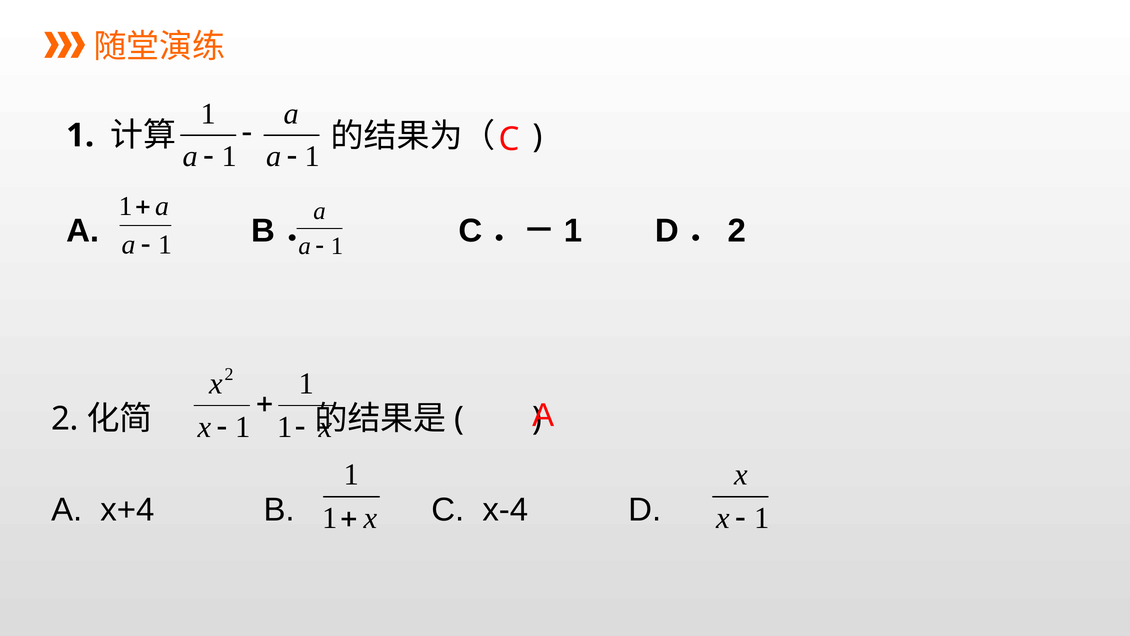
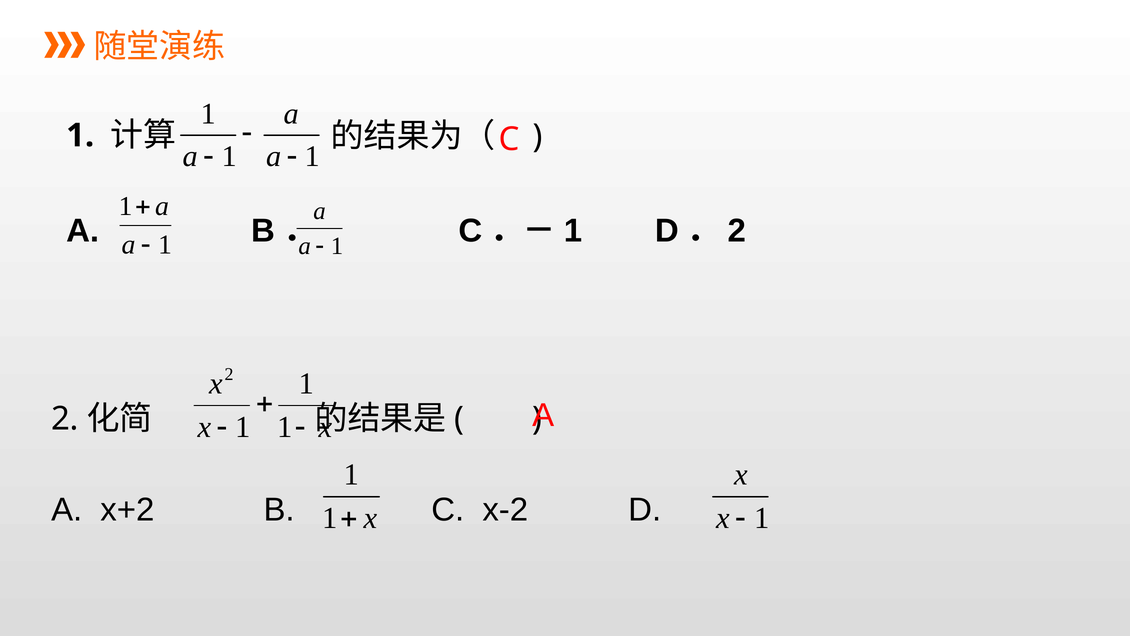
x+4: x+4 -> x+2
x-4: x-4 -> x-2
